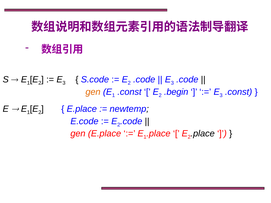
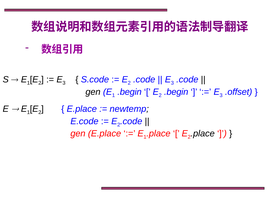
gen at (93, 92) colour: orange -> black
.const at (129, 92): .const -> .begin
.const at (239, 92): .const -> .offset
